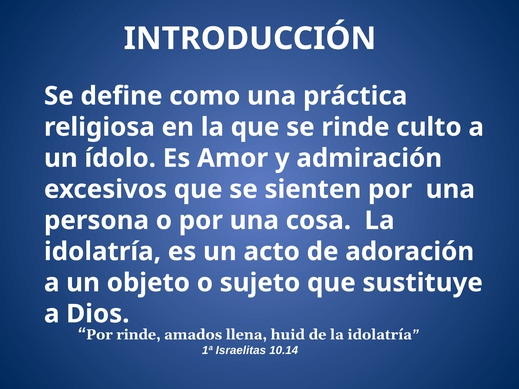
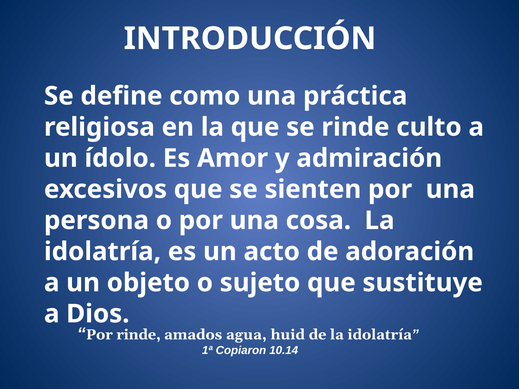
llena: llena -> agua
Israelitas: Israelitas -> Copiaron
